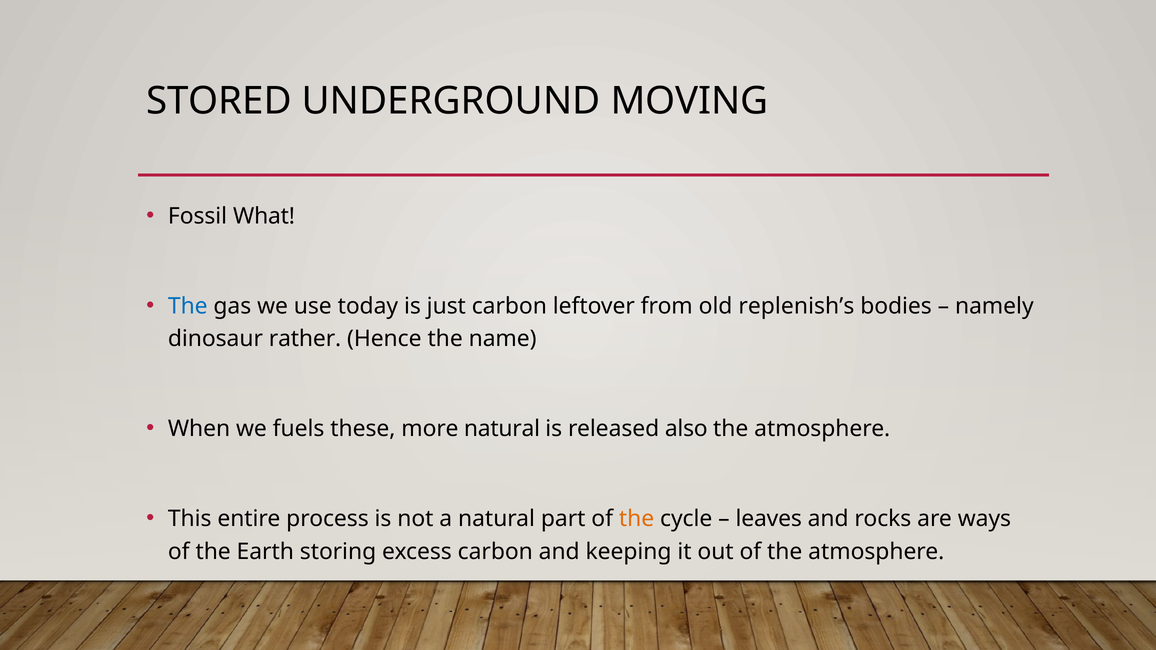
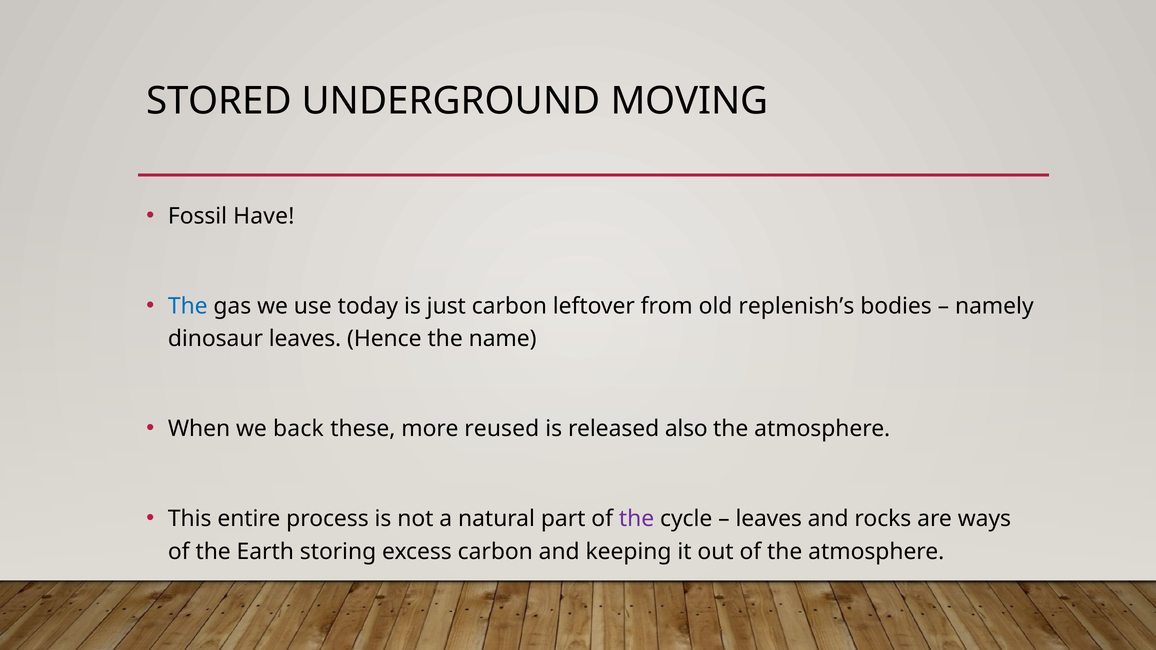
What: What -> Have
dinosaur rather: rather -> leaves
fuels: fuels -> back
more natural: natural -> reused
the at (637, 519) colour: orange -> purple
